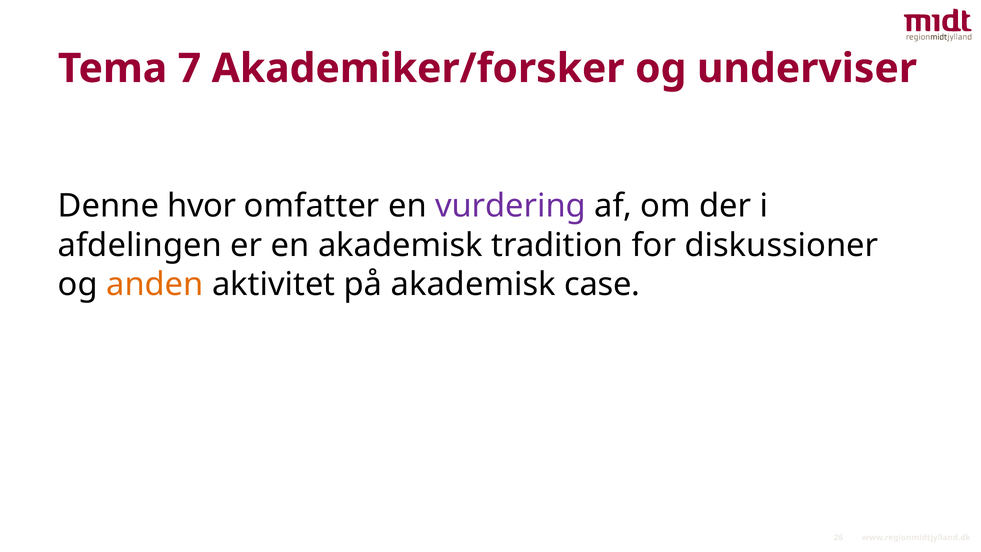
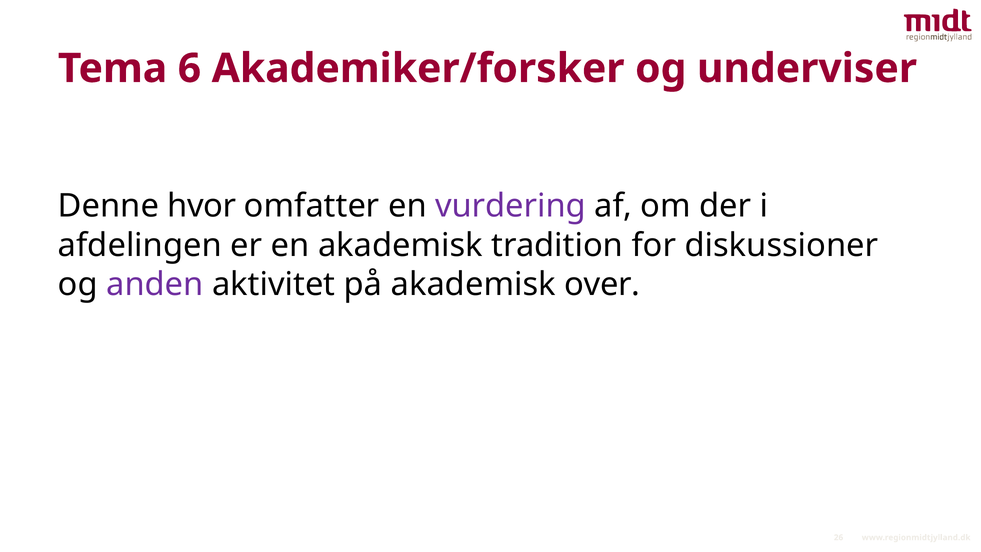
7: 7 -> 6
anden colour: orange -> purple
case: case -> over
